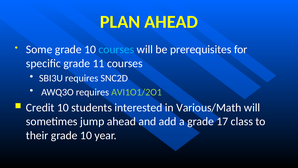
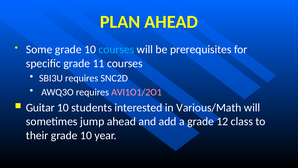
AVI1O1/2O1 colour: light green -> pink
Credit: Credit -> Guitar
17: 17 -> 12
